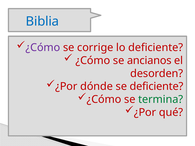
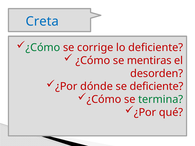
Biblia: Biblia -> Creta
¿Cómo at (43, 48) colour: purple -> green
ancianos: ancianos -> mentiras
